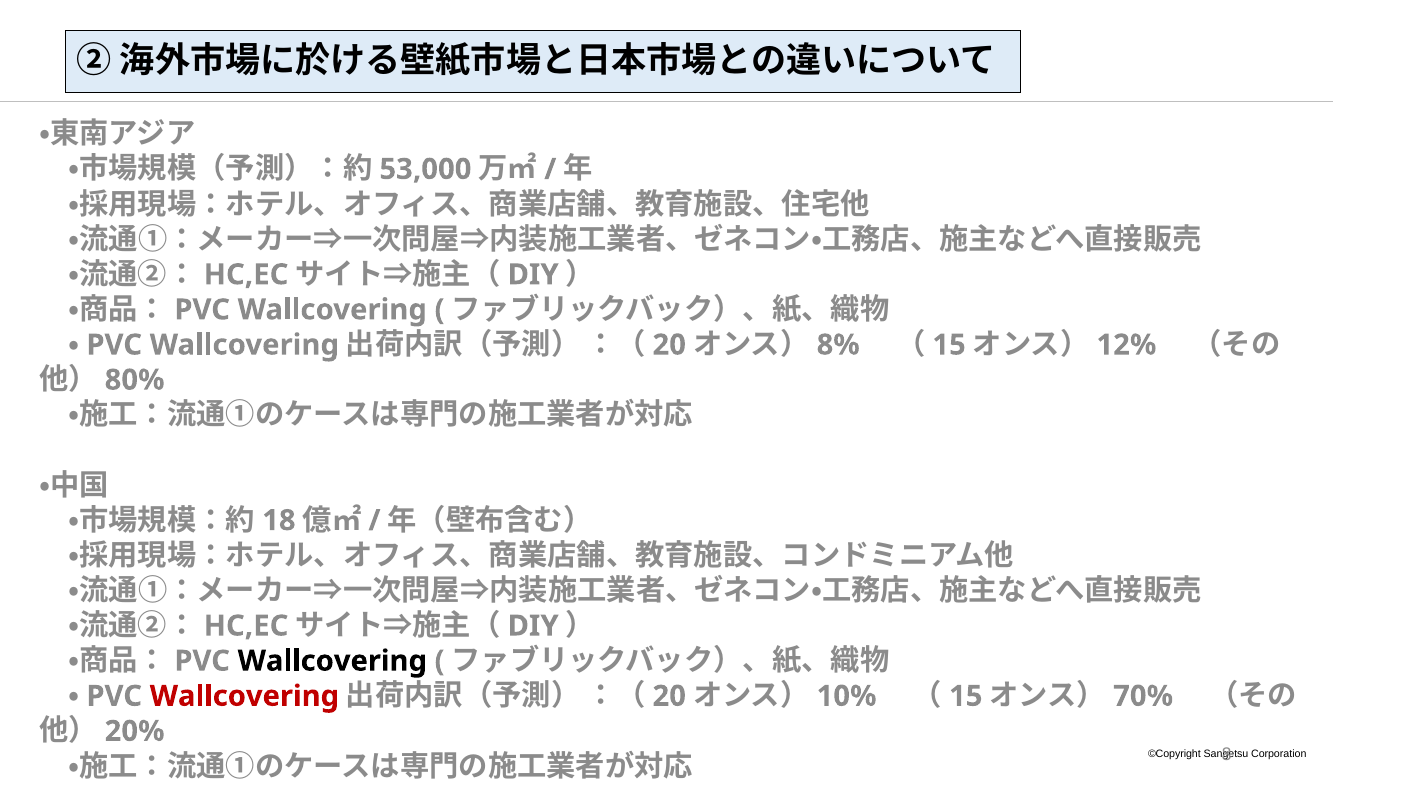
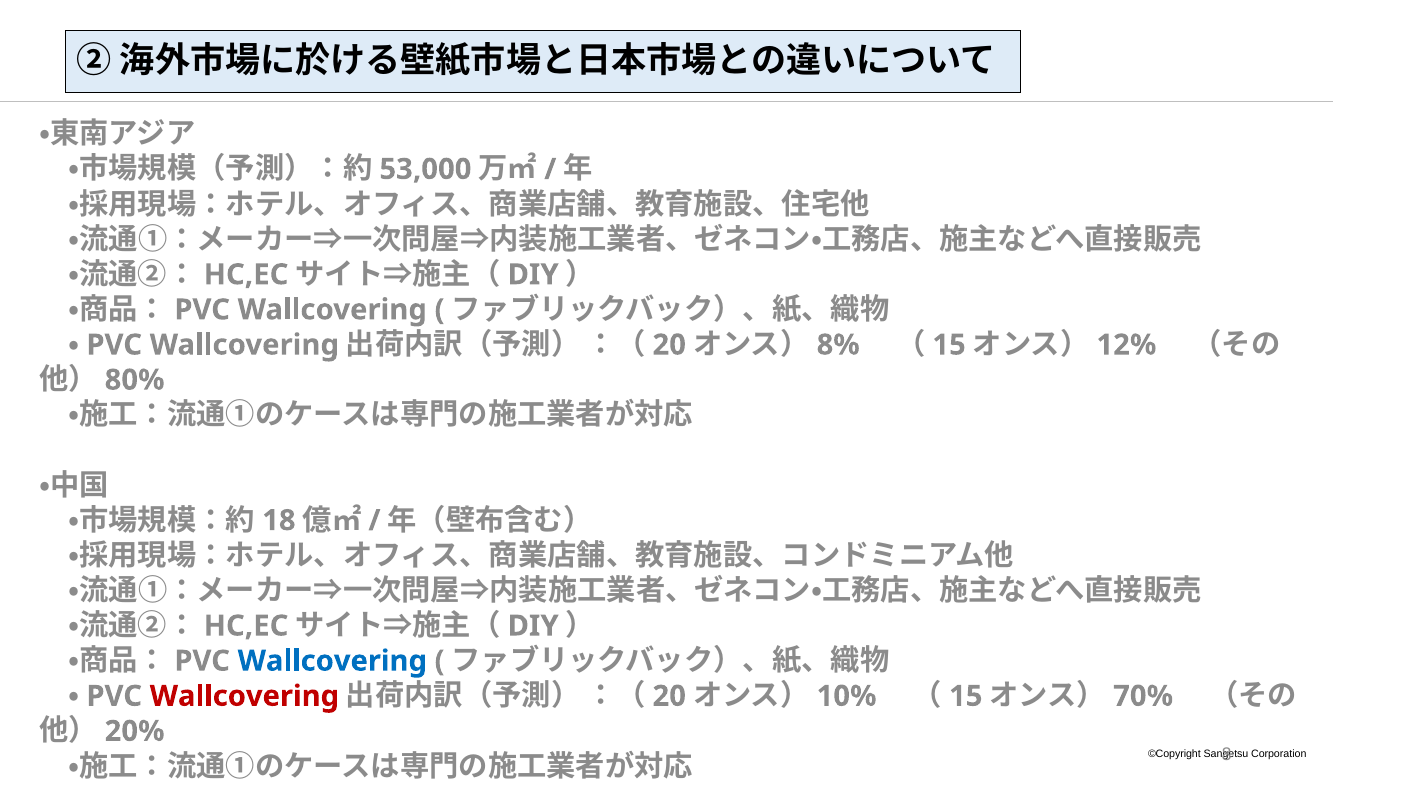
Wallcovering at (332, 661) colour: black -> blue
